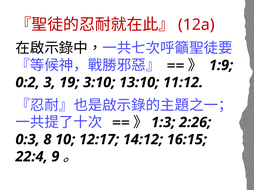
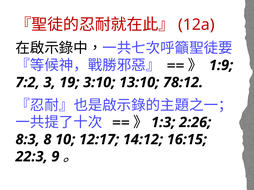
0:2: 0:2 -> 7:2
11:12: 11:12 -> 78:12
0:3: 0:3 -> 8:3
22:4: 22:4 -> 22:3
